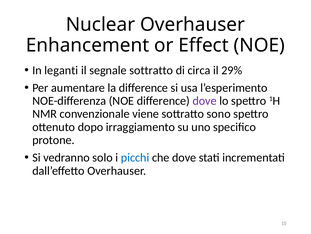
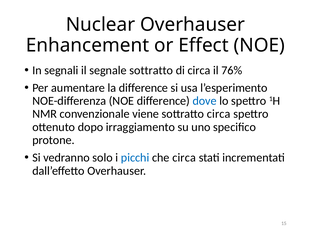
leganti: leganti -> segnali
29%: 29% -> 76%
dove at (205, 101) colour: purple -> blue
sottratto sono: sono -> circa
che dove: dove -> circa
